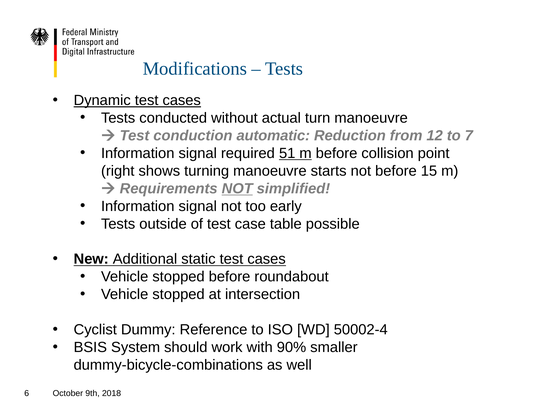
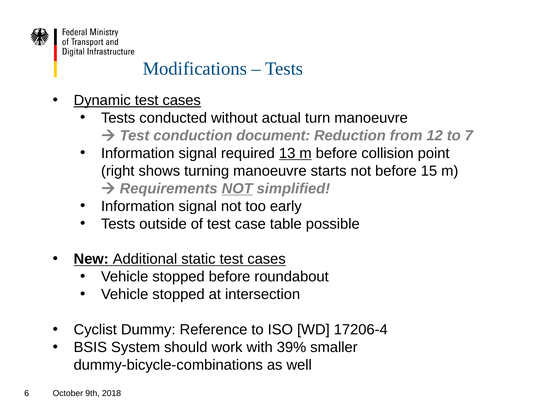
automatic: automatic -> document
51: 51 -> 13
50002-4: 50002-4 -> 17206-4
90%: 90% -> 39%
